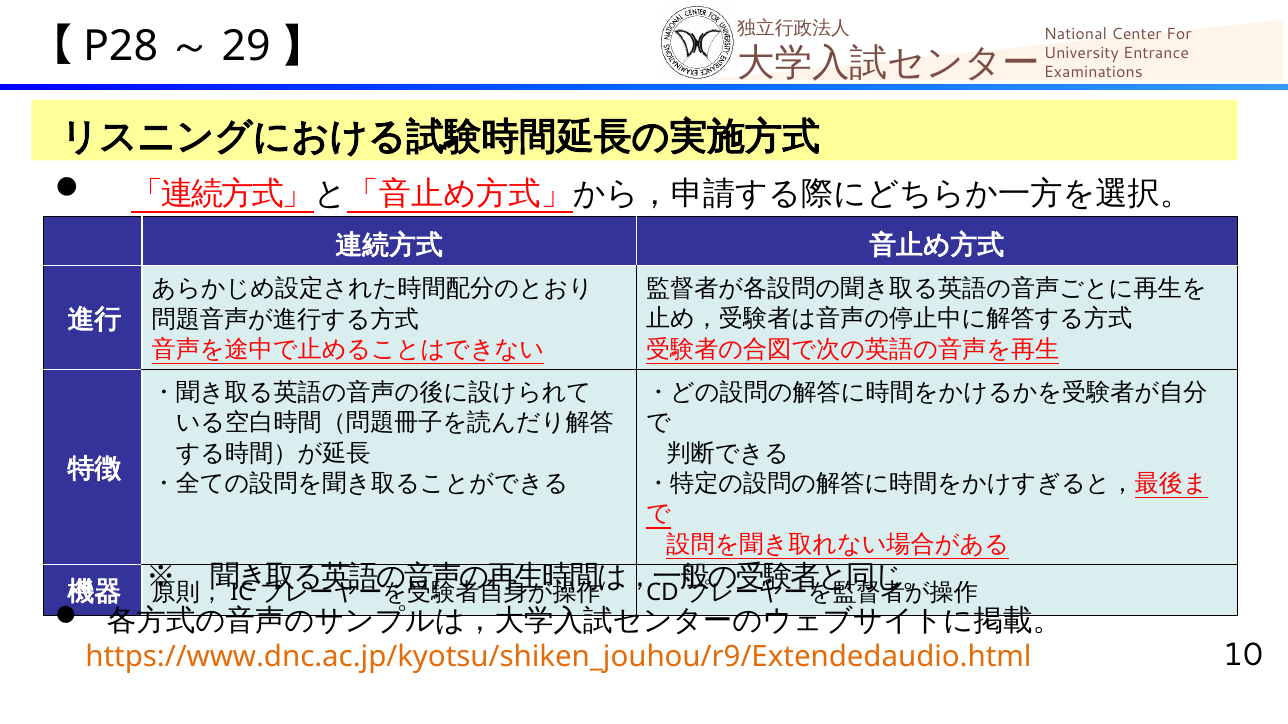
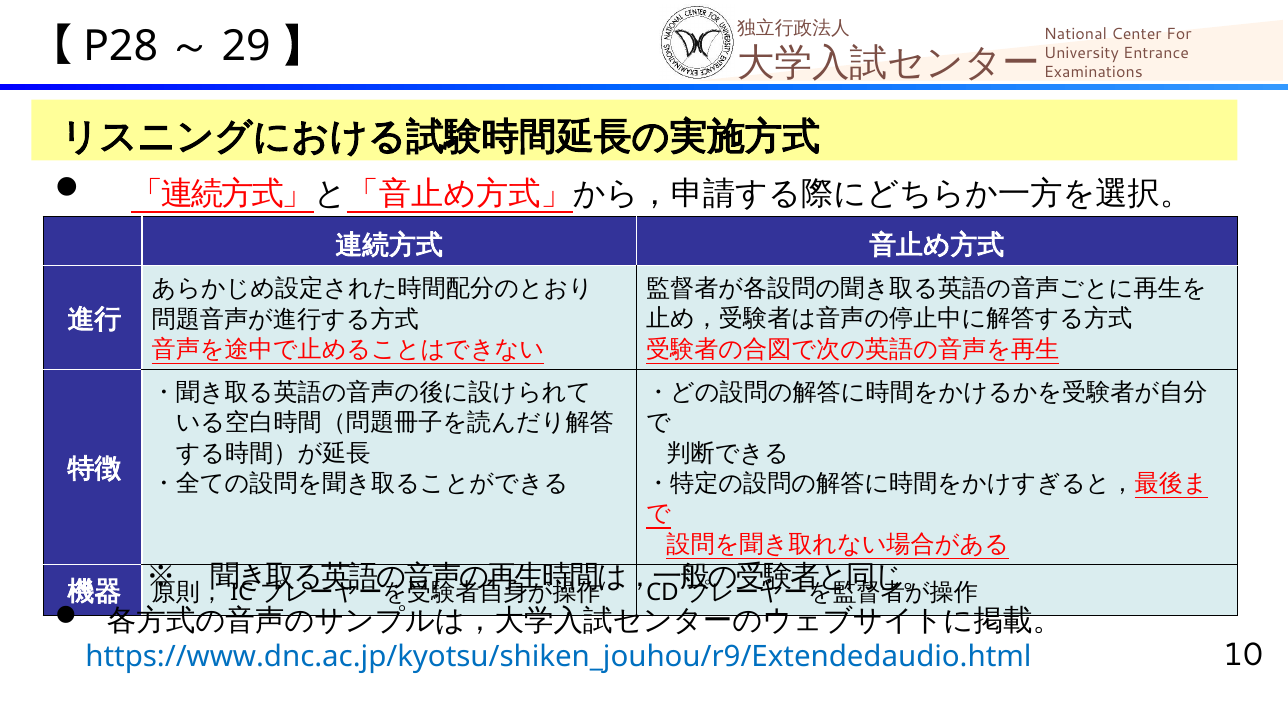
https://www.dnc.ac.jp/kyotsu/shiken_jouhou/r9/Extendedaudio.html colour: orange -> blue
